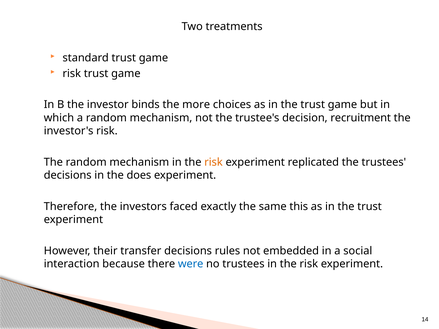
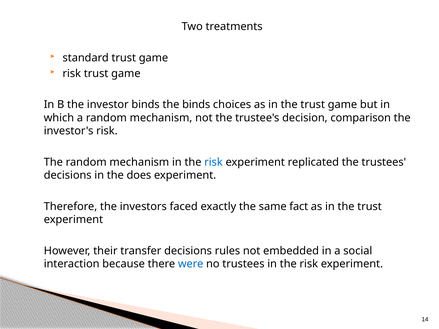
the more: more -> binds
recruitment: recruitment -> comparison
risk at (214, 162) colour: orange -> blue
this: this -> fact
